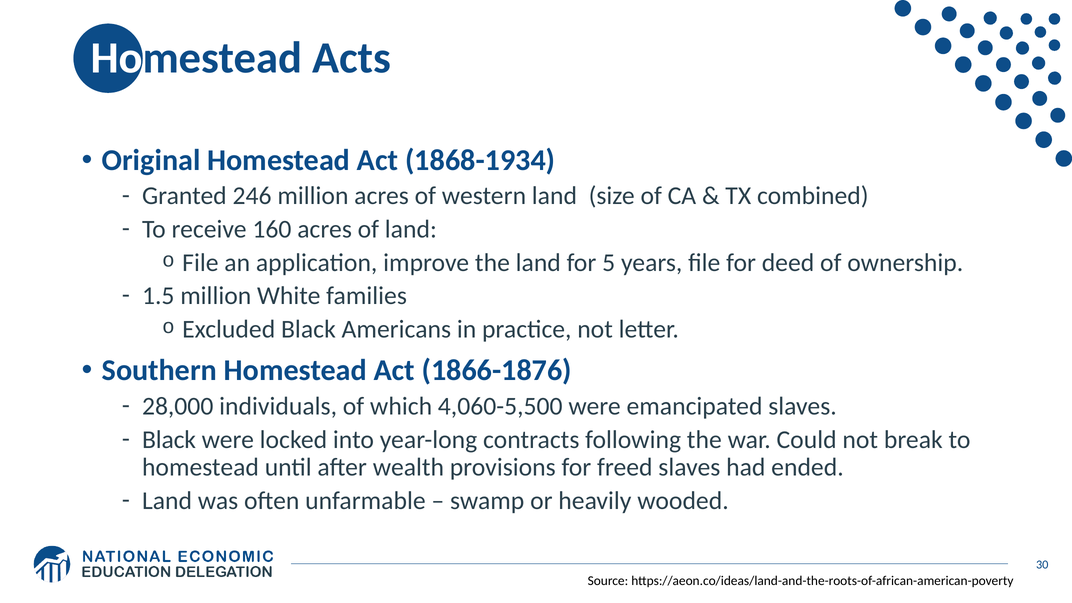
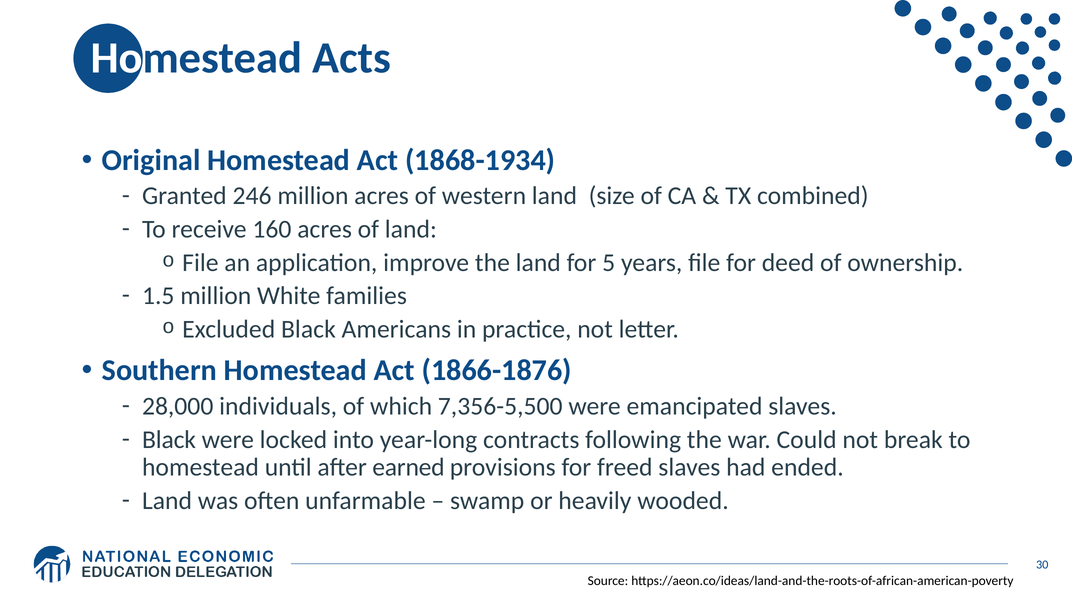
4,060-5,500: 4,060-5,500 -> 7,356-5,500
wealth: wealth -> earned
